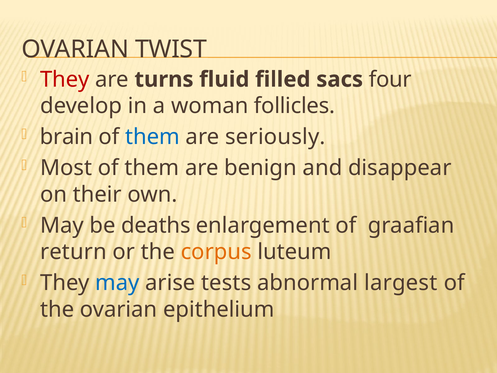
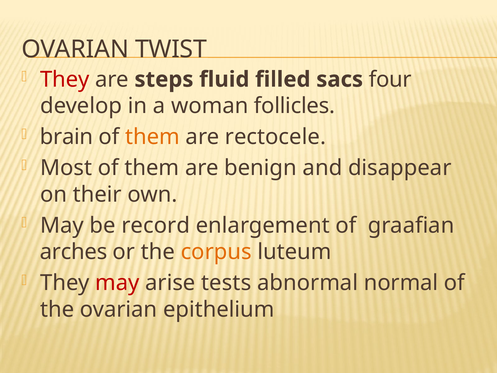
turns: turns -> steps
them at (153, 137) colour: blue -> orange
seriously: seriously -> rectocele
deaths: deaths -> record
return: return -> arches
may at (117, 283) colour: blue -> red
largest: largest -> normal
